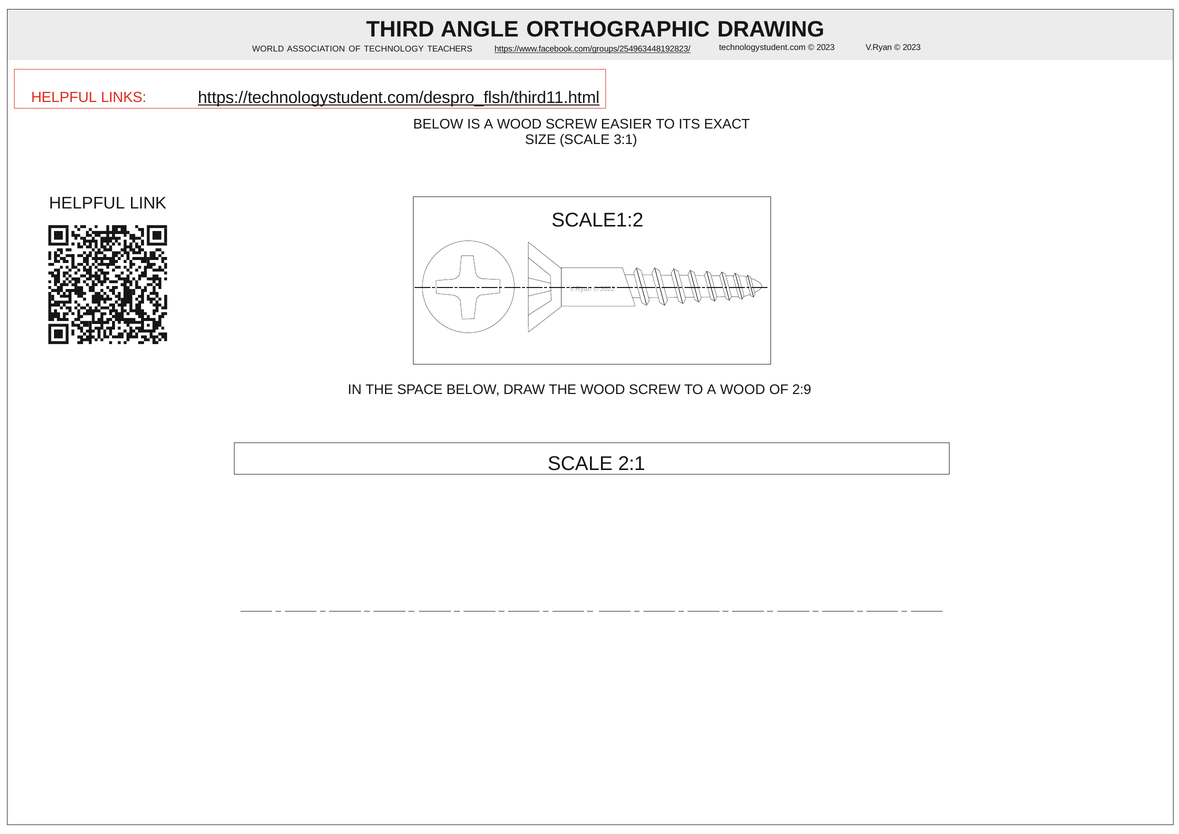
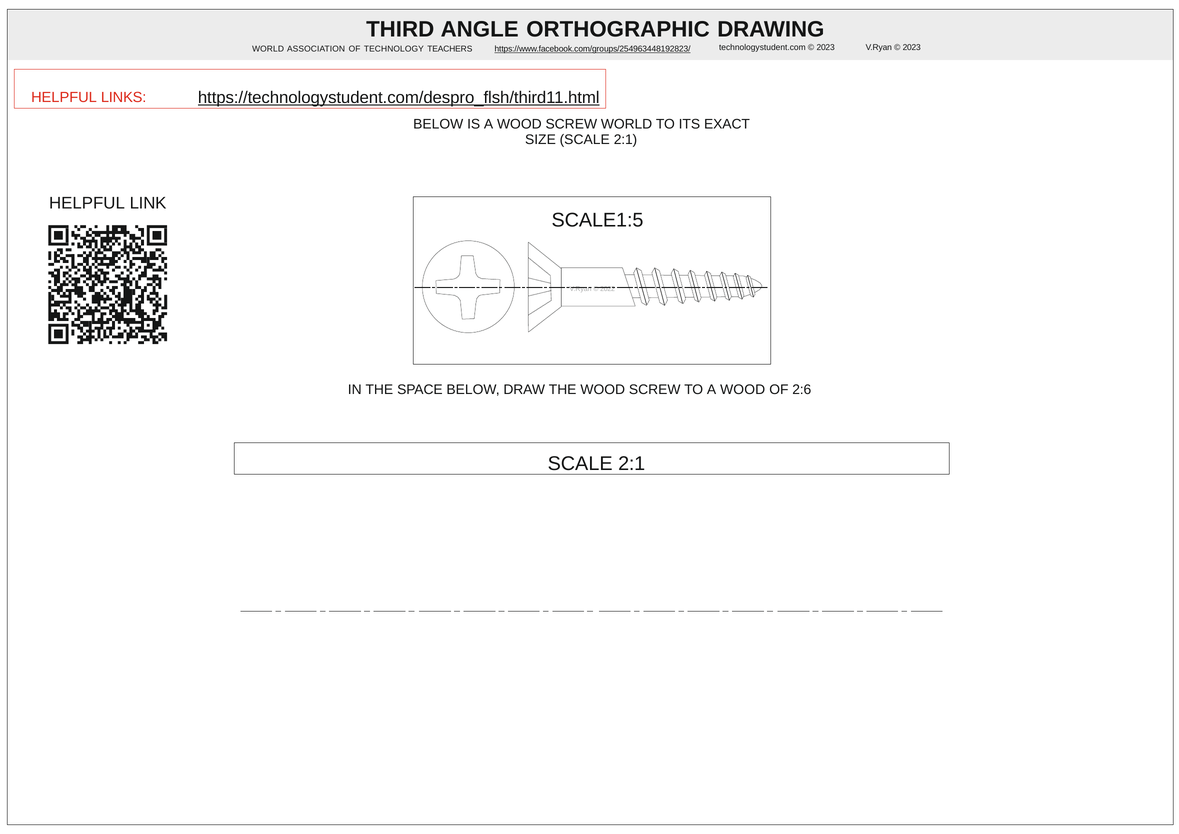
SCREW EASIER: EASIER -> WORLD
SIZE SCALE 3:1: 3:1 -> 2:1
SCALE1:2: SCALE1:2 -> SCALE1:5
2:9: 2:9 -> 2:6
